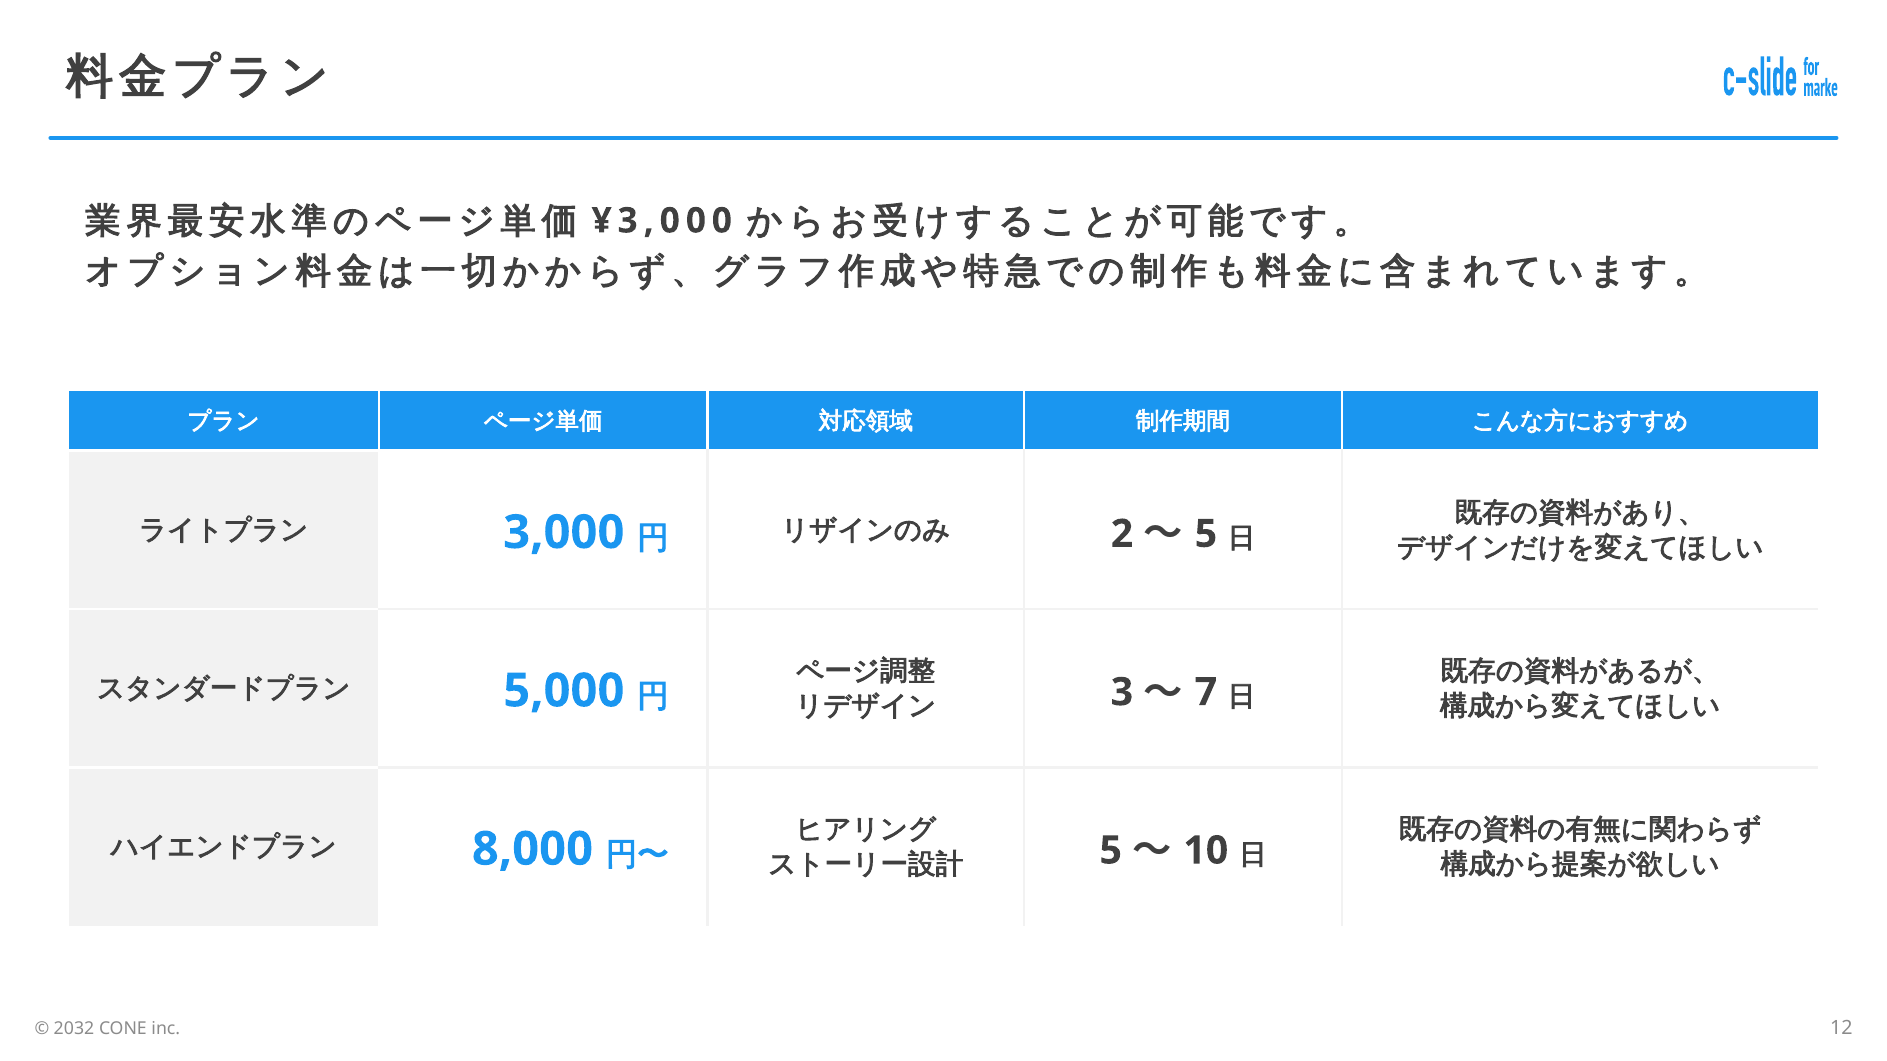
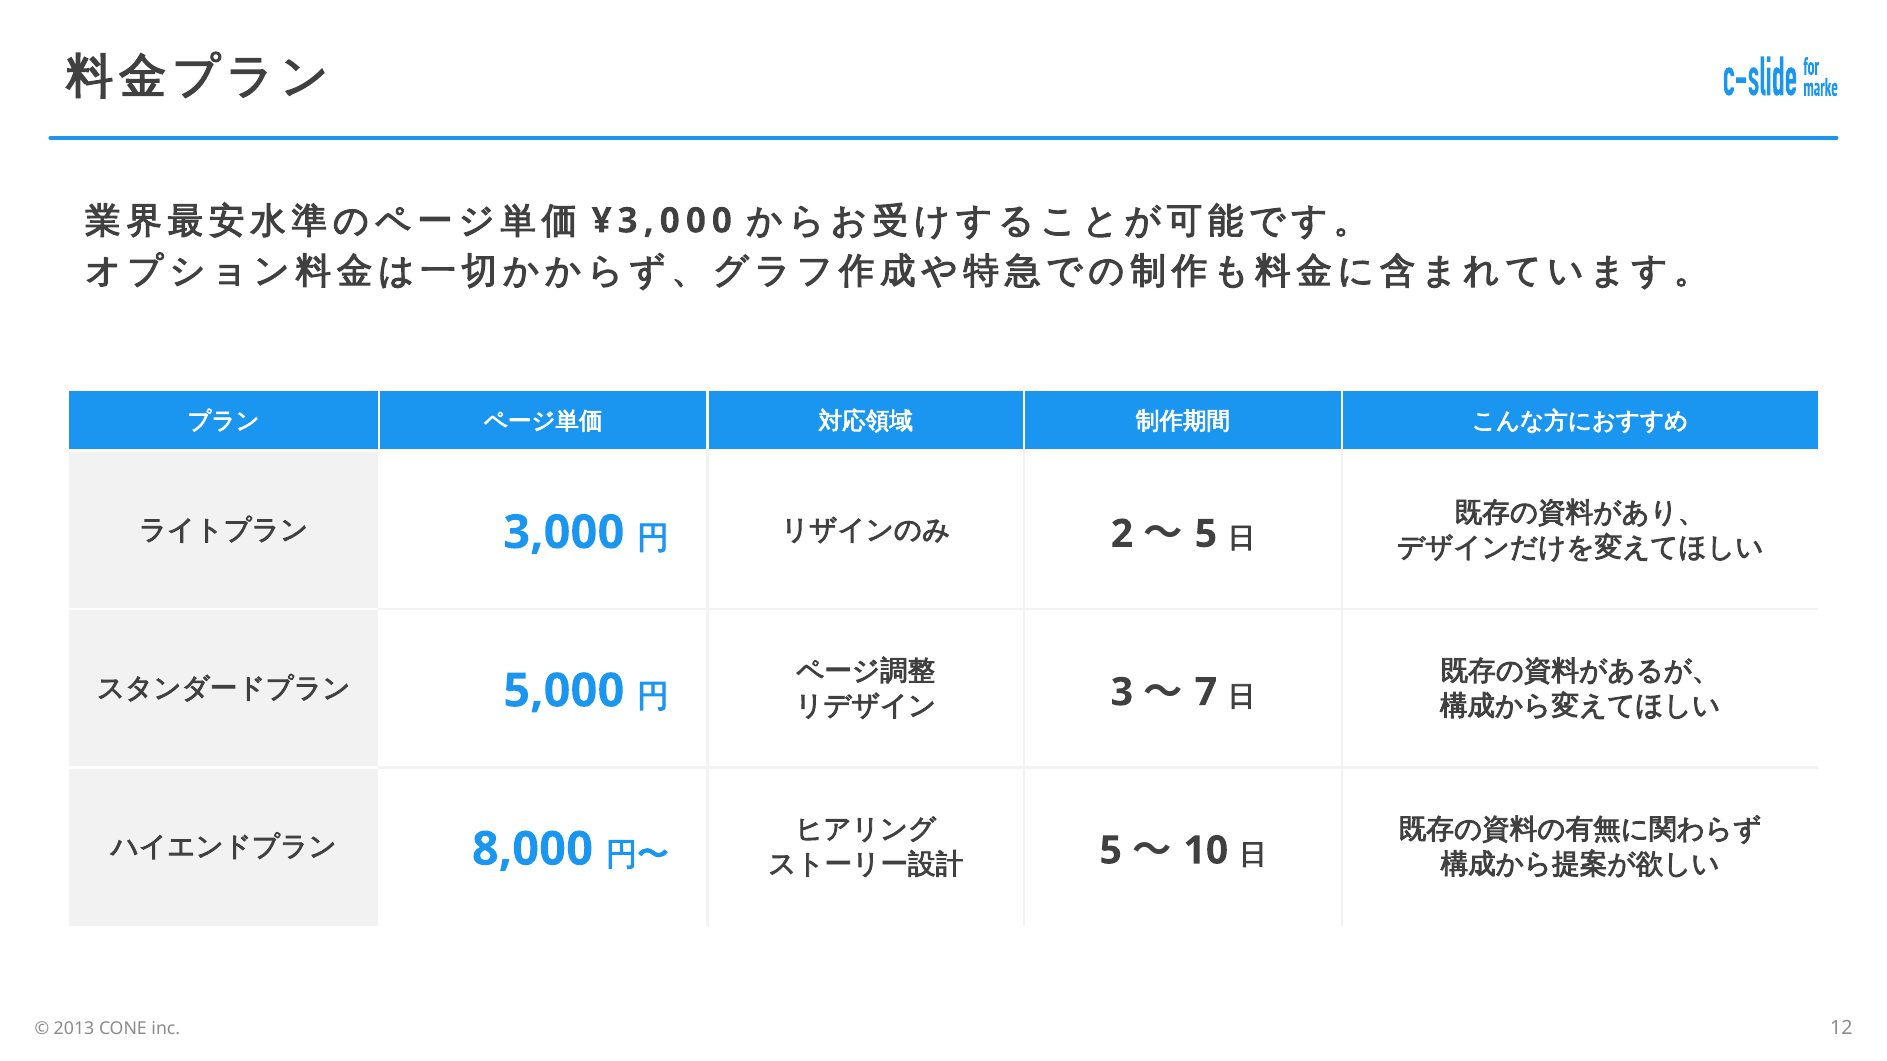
2032: 2032 -> 2013
